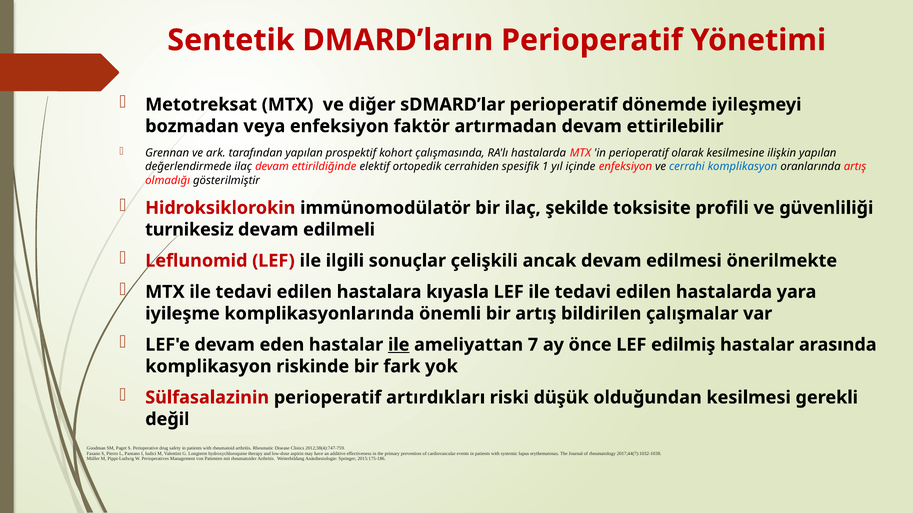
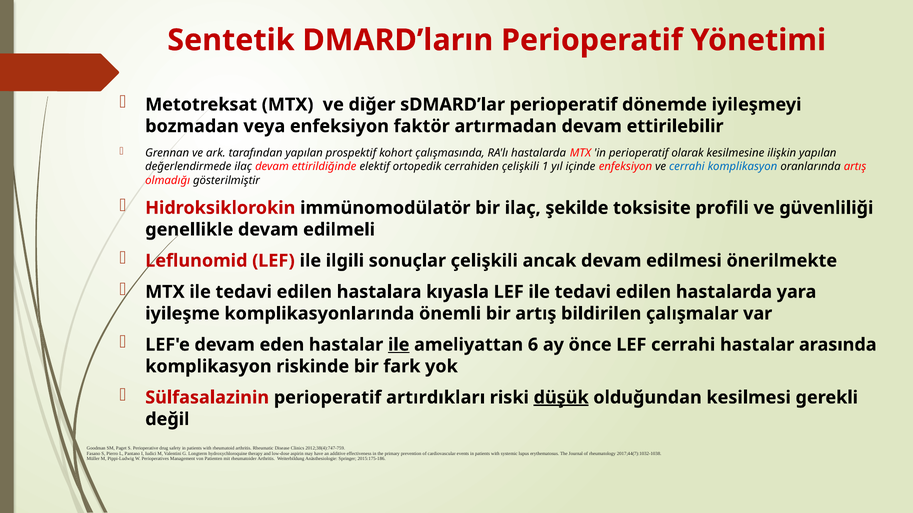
cerrahiden spesifik: spesifik -> çelişkili
turnikesiz: turnikesiz -> genellikle
7: 7 -> 6
LEF edilmiş: edilmiş -> cerrahi
düşük underline: none -> present
